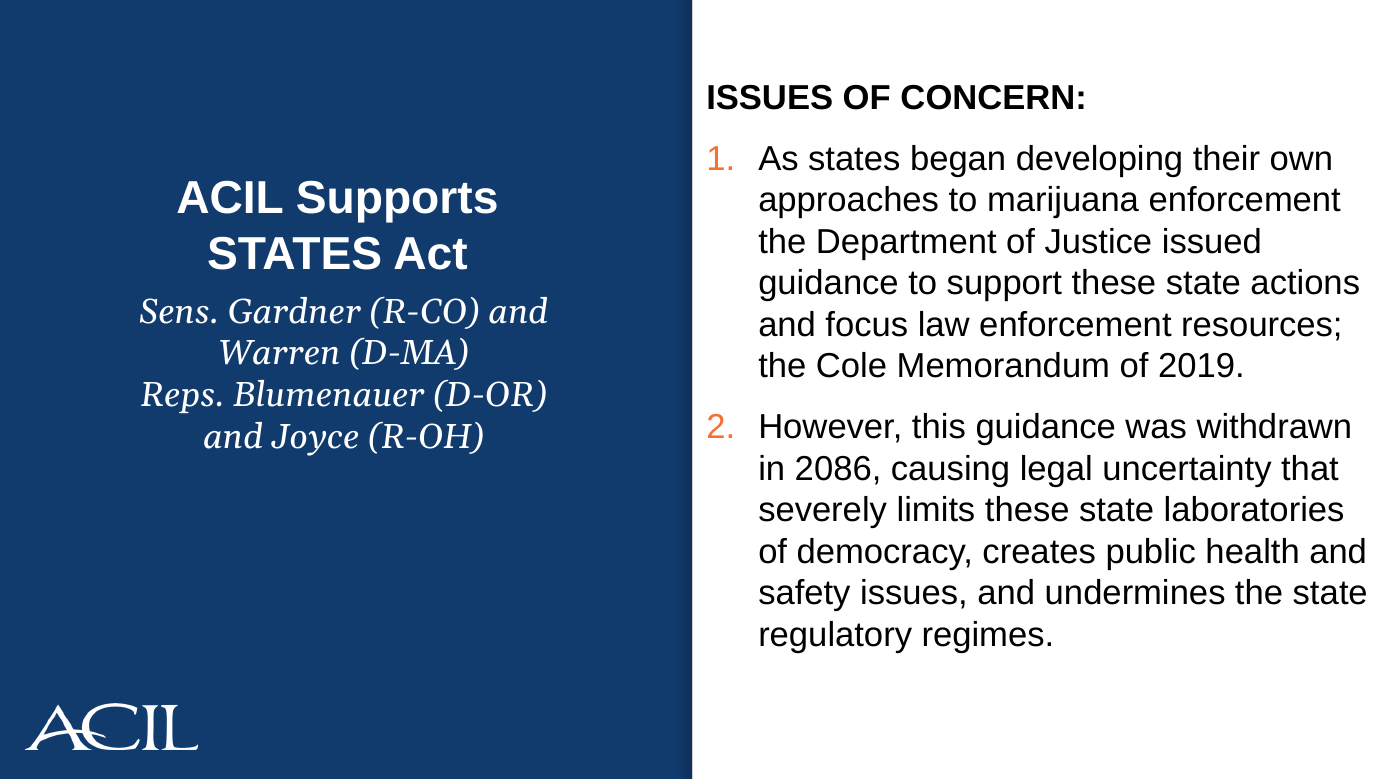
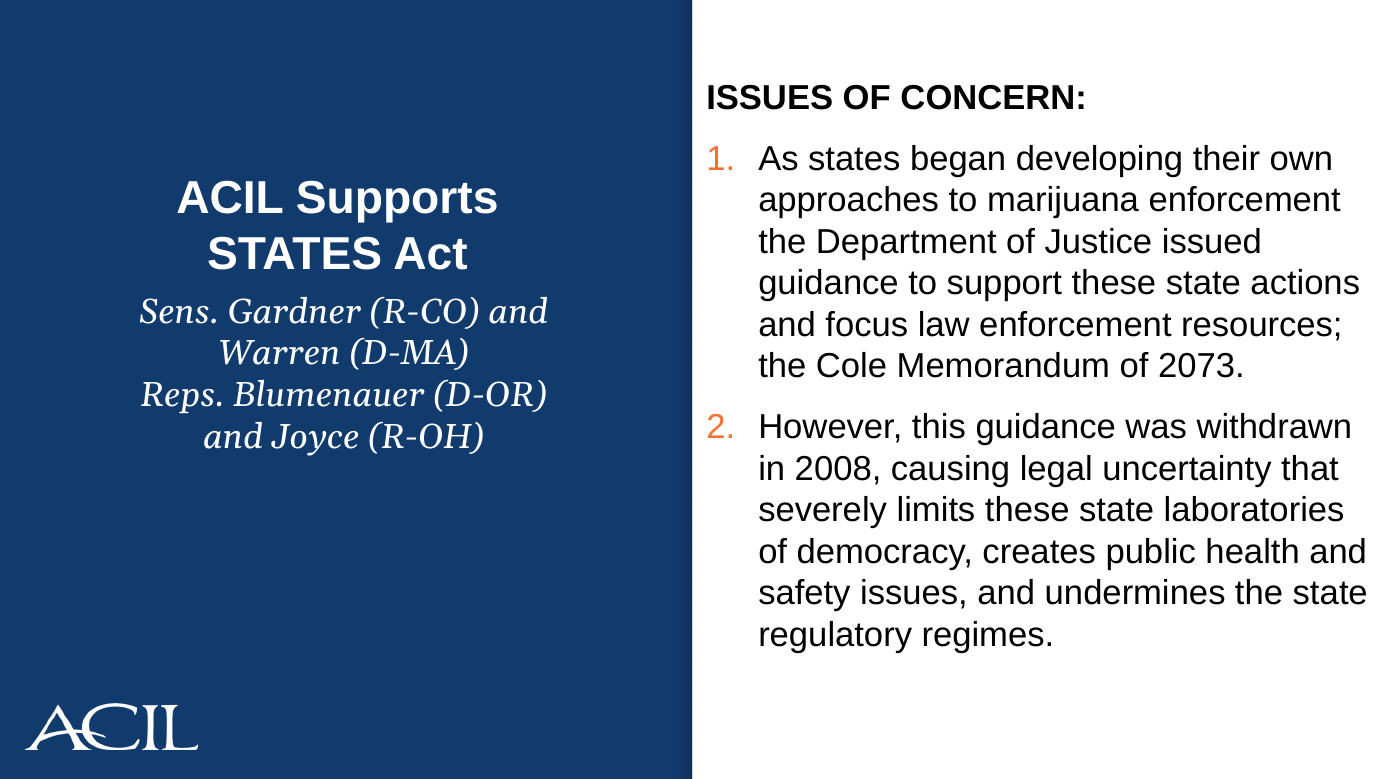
2019: 2019 -> 2073
2086: 2086 -> 2008
